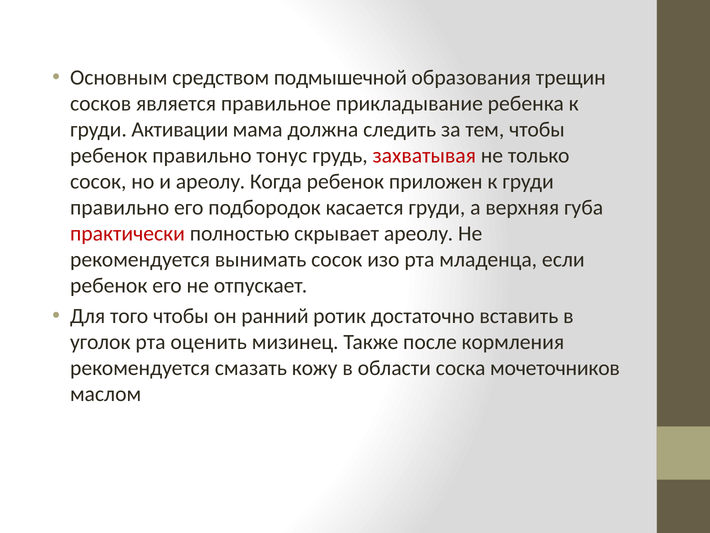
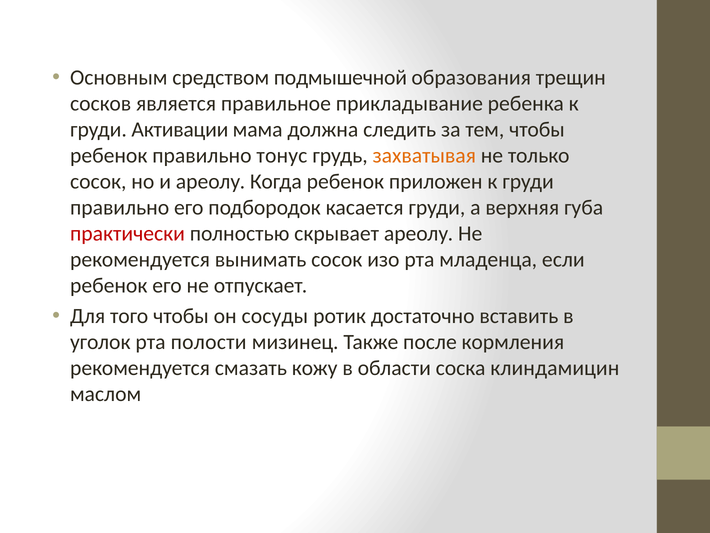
захватывая colour: red -> orange
ранний: ранний -> сосуды
оценить: оценить -> полости
мочеточников: мочеточников -> клиндамицин
